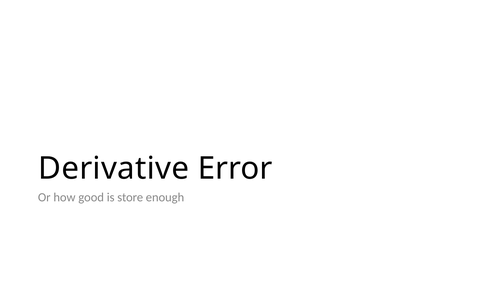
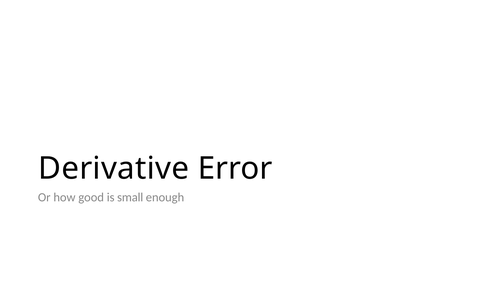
store: store -> small
